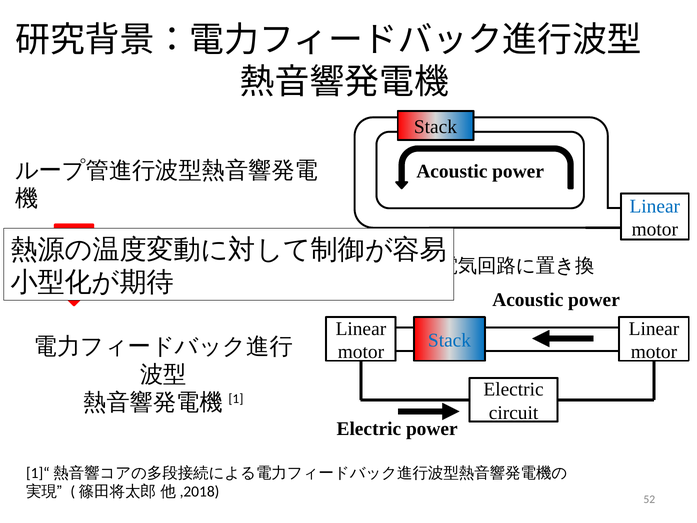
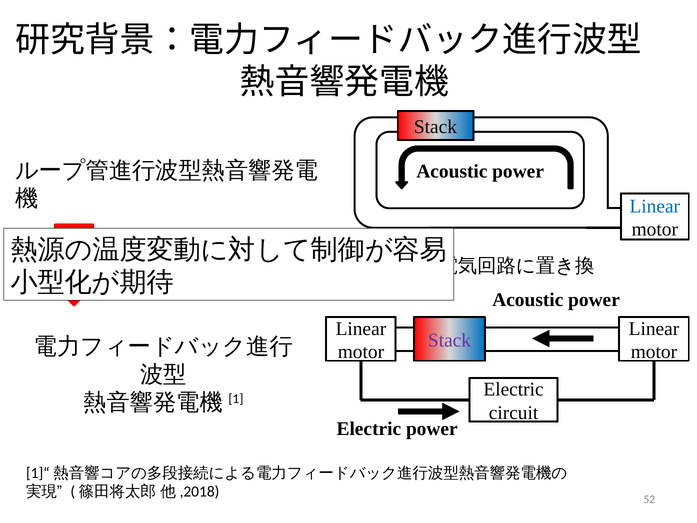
Stack at (449, 340) colour: blue -> purple
